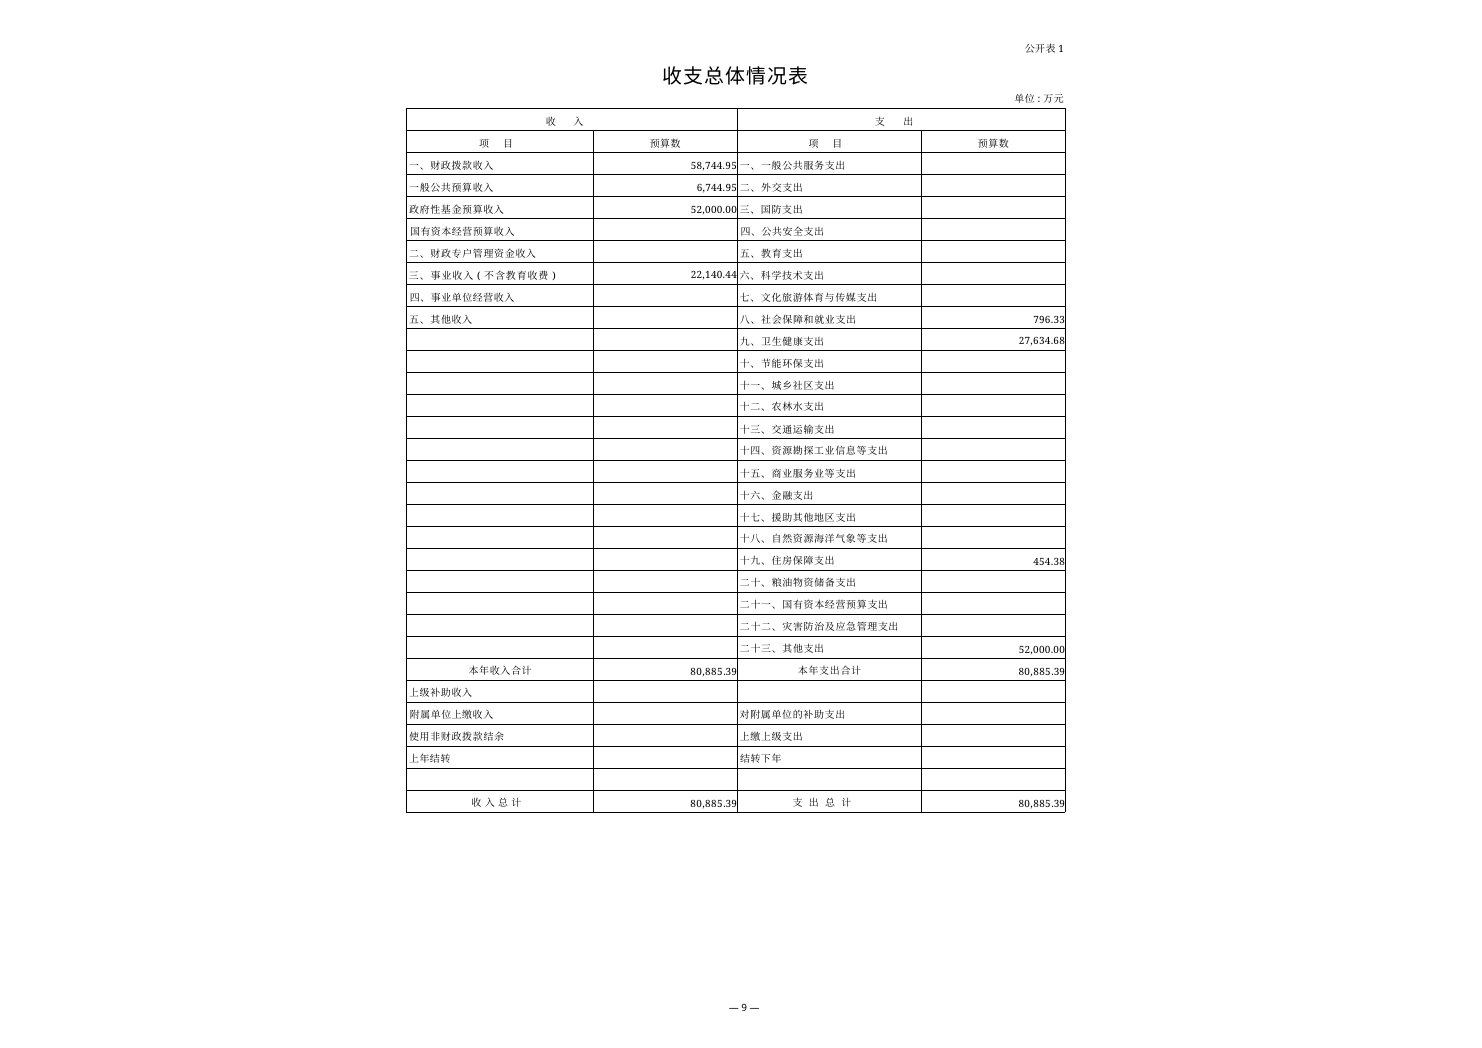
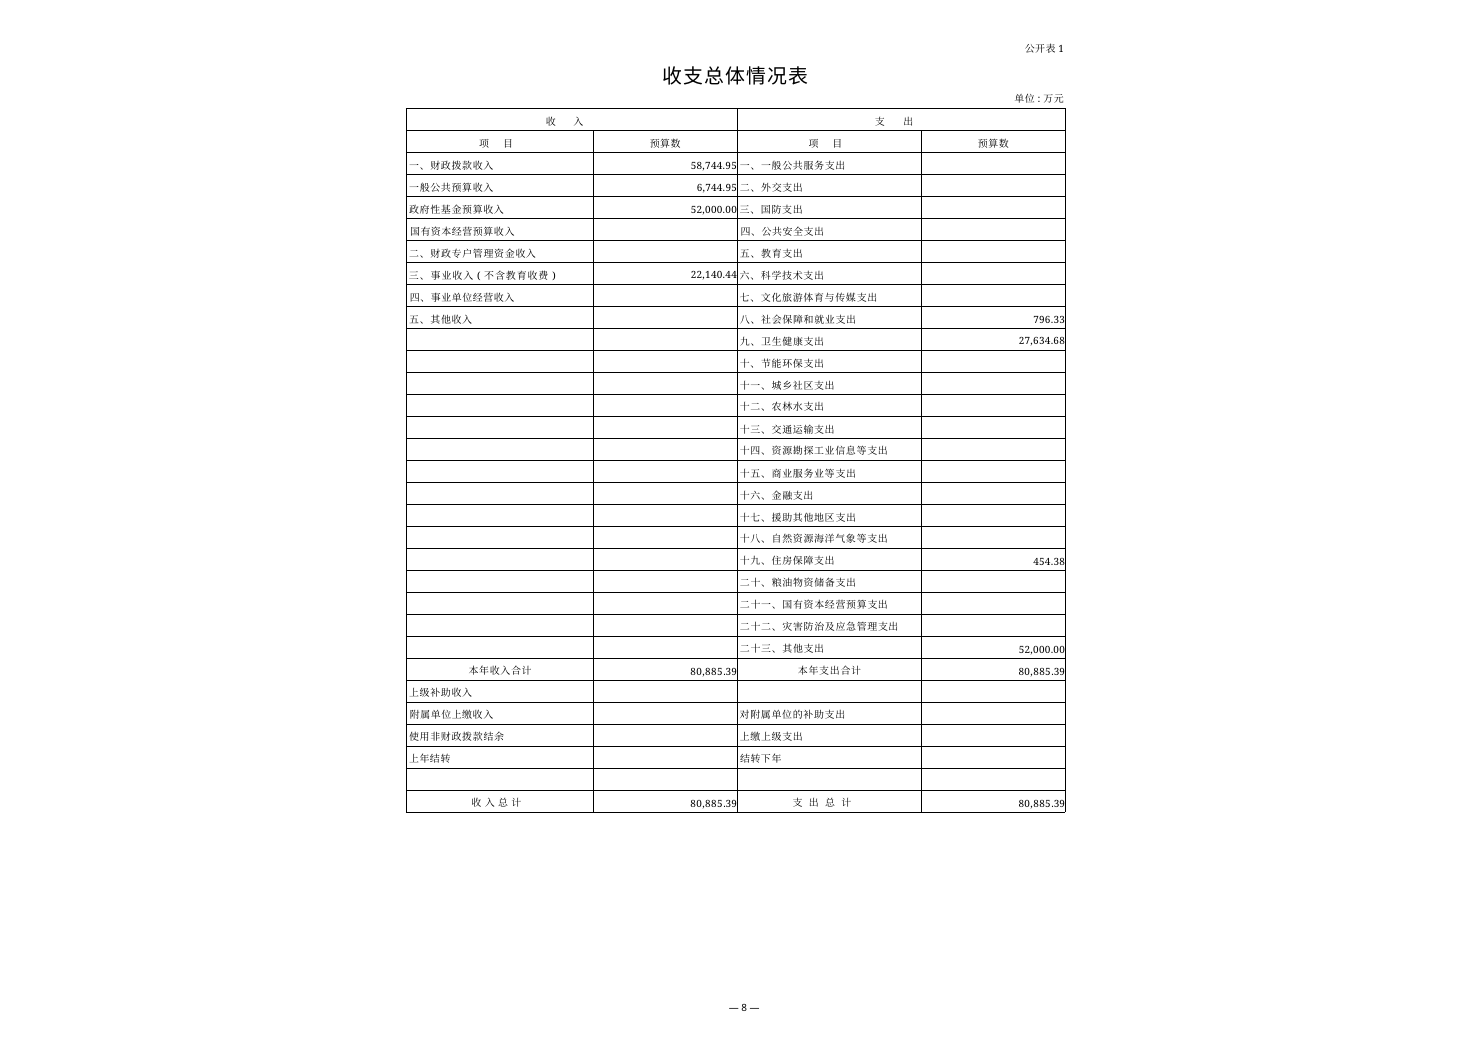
9: 9 -> 8
